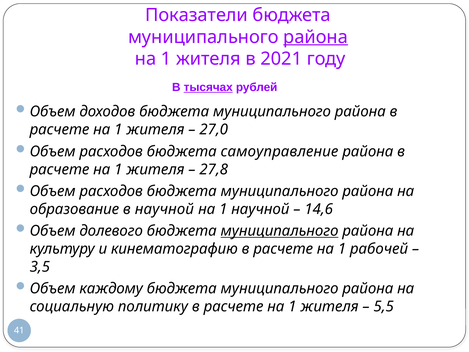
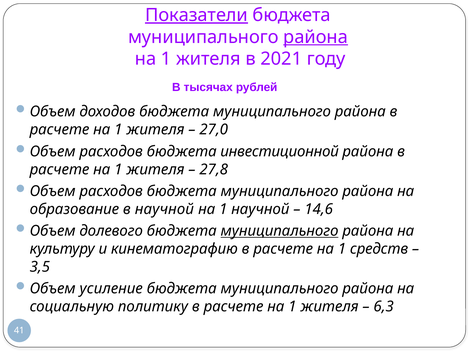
Показатели underline: none -> present
тысячах underline: present -> none
самоуправление: самоуправление -> инвестиционной
рабочей: рабочей -> средств
каждому: каждому -> усиление
5,5: 5,5 -> 6,3
